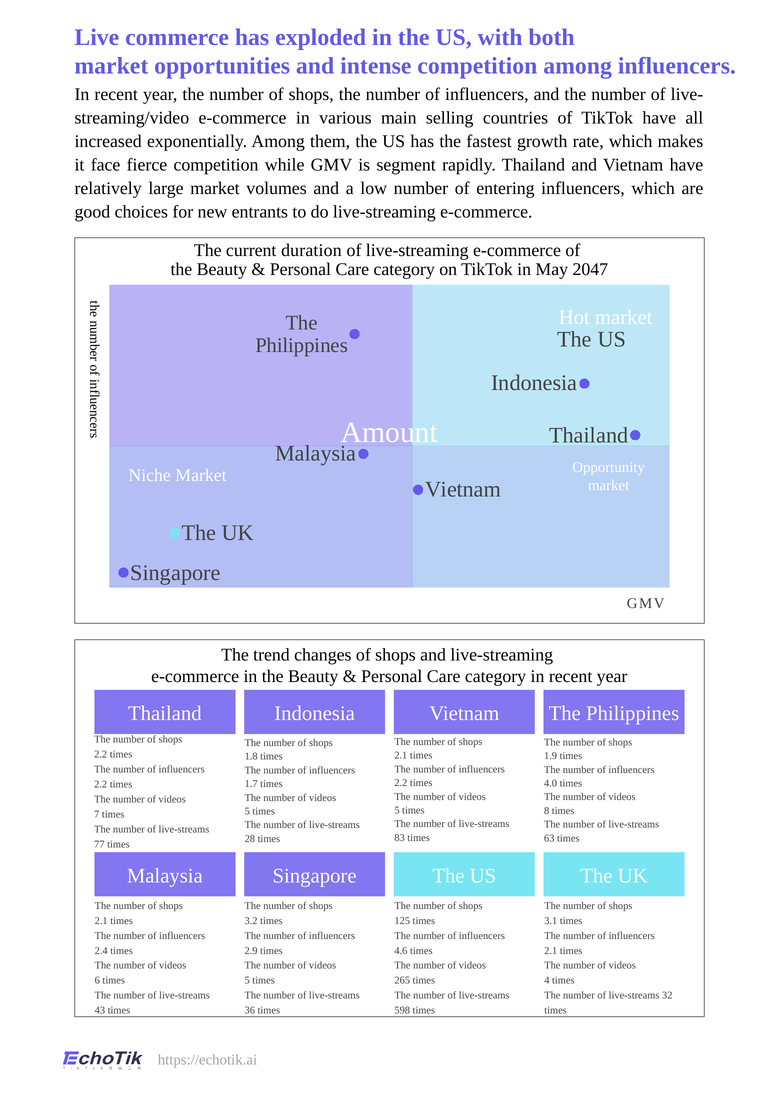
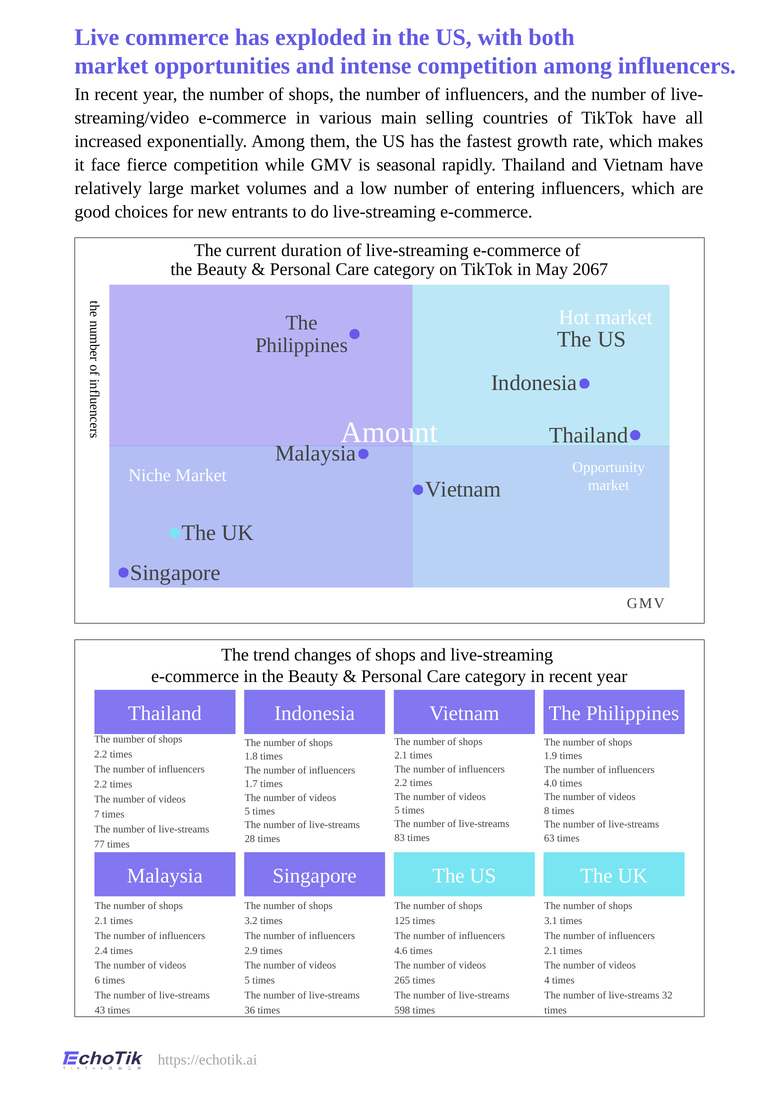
segment: segment -> seasonal
2047: 2047 -> 2067
